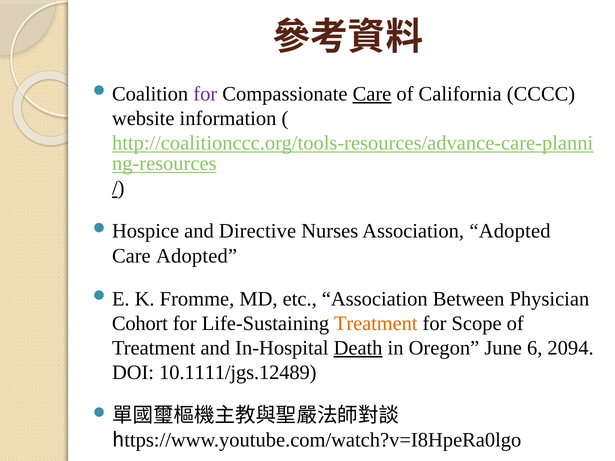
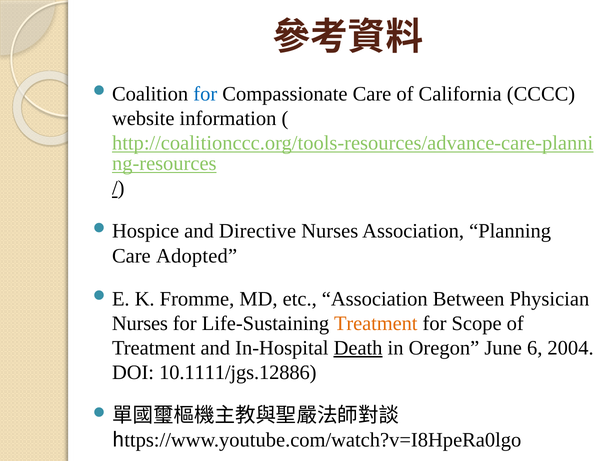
for at (205, 94) colour: purple -> blue
Care at (372, 94) underline: present -> none
Association Adopted: Adopted -> Planning
Cohort at (140, 324): Cohort -> Nurses
2094: 2094 -> 2004
10.1111/jgs.12489: 10.1111/jgs.12489 -> 10.1111/jgs.12886
